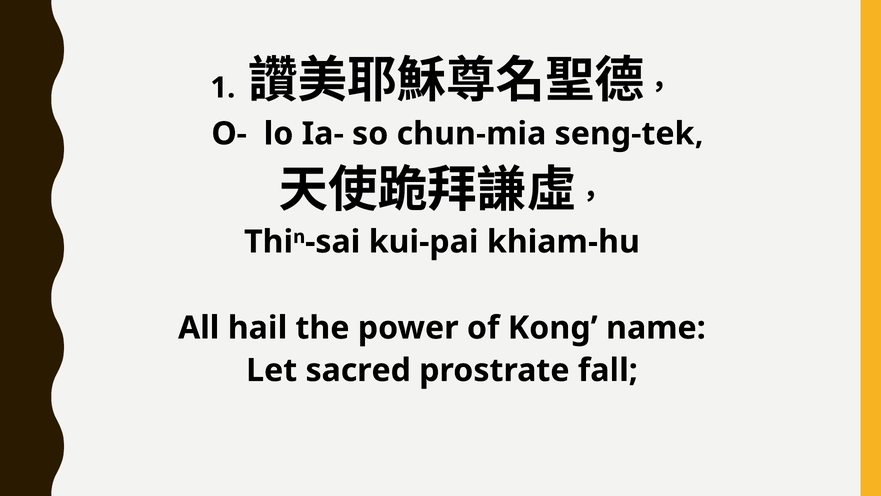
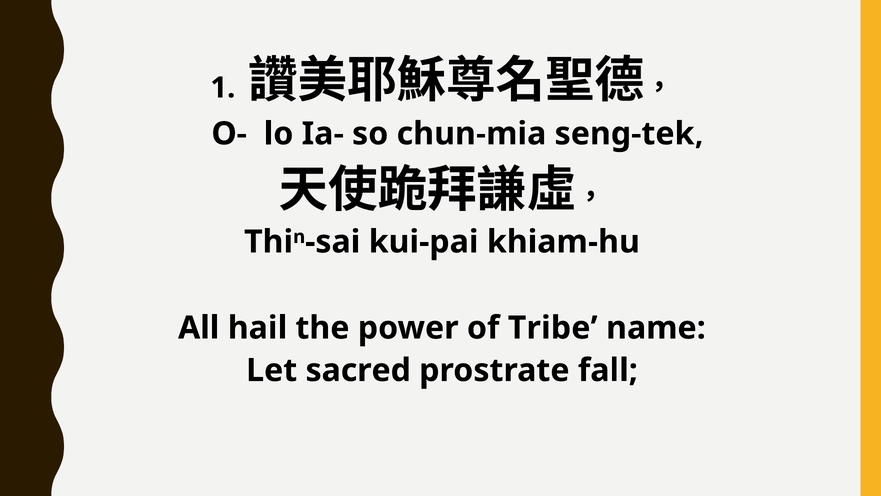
Kong: Kong -> Tribe
